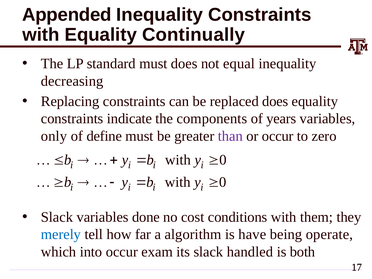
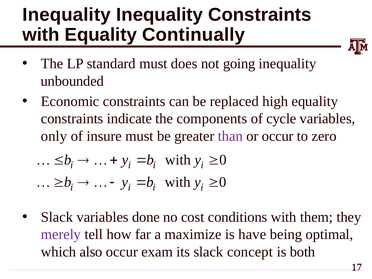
Appended at (67, 15): Appended -> Inequality
equal: equal -> going
decreasing: decreasing -> unbounded
Replacing: Replacing -> Economic
replaced does: does -> high
years: years -> cycle
define: define -> insure
merely colour: blue -> purple
algorithm: algorithm -> maximize
operate: operate -> optimal
into: into -> also
handled: handled -> concept
